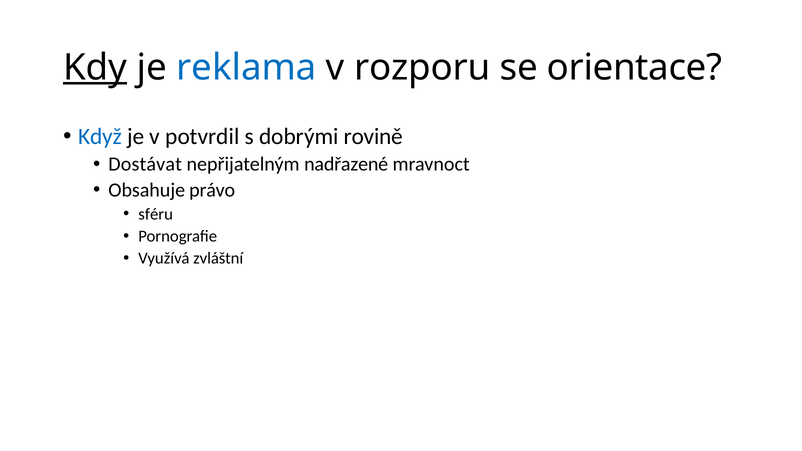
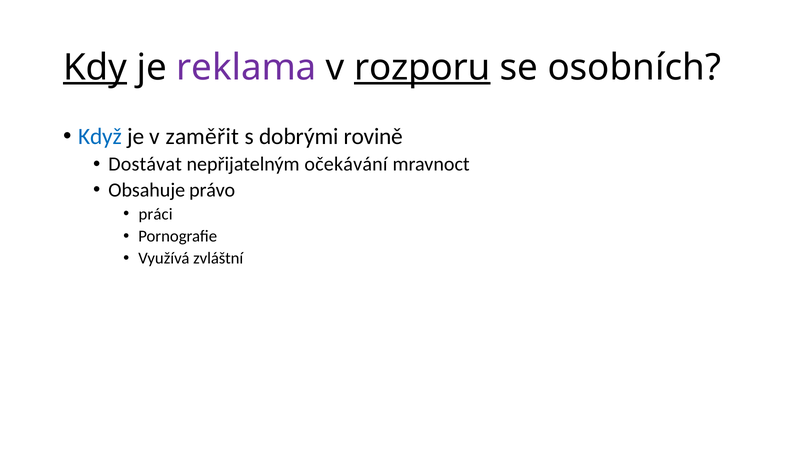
reklama colour: blue -> purple
rozporu underline: none -> present
orientace: orientace -> osobních
potvrdil: potvrdil -> zaměřit
nadřazené: nadřazené -> očekávání
sféru: sféru -> práci
